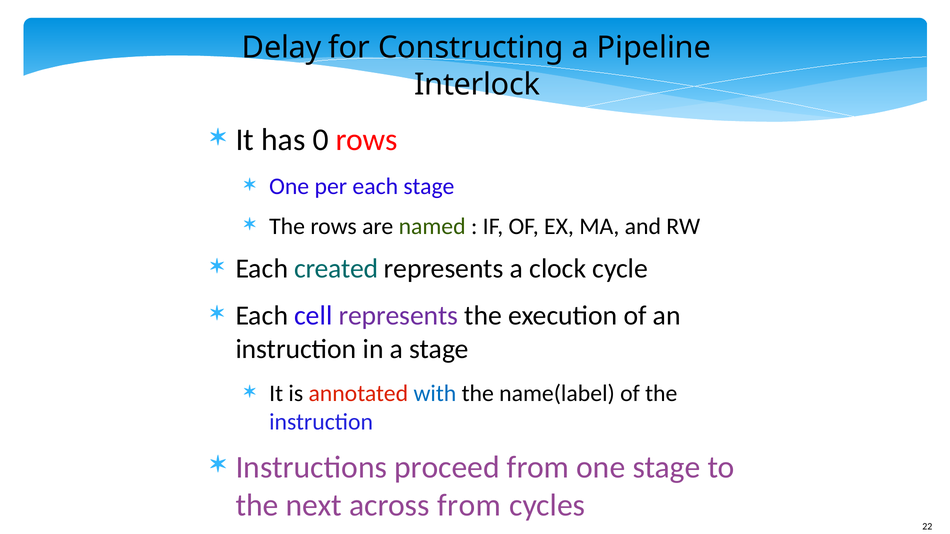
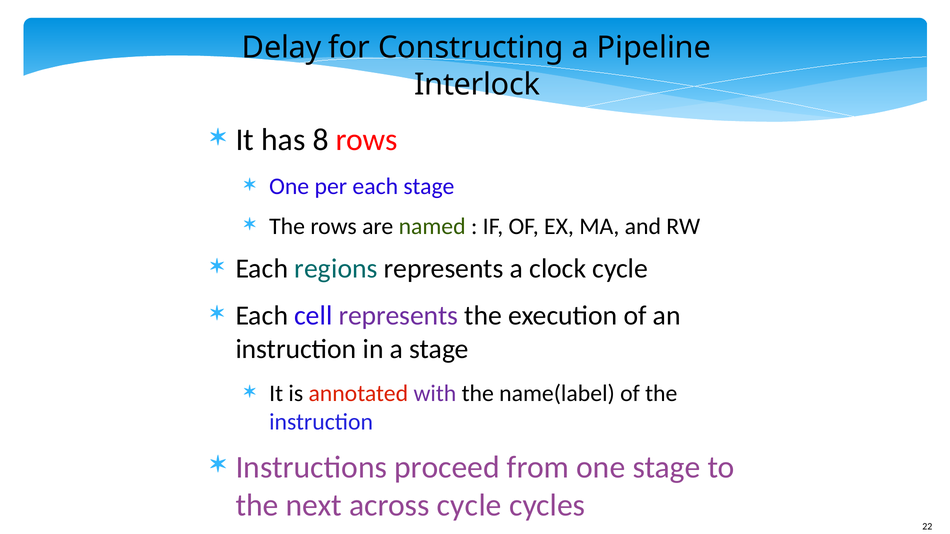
0: 0 -> 8
created: created -> regions
with colour: blue -> purple
across from: from -> cycle
